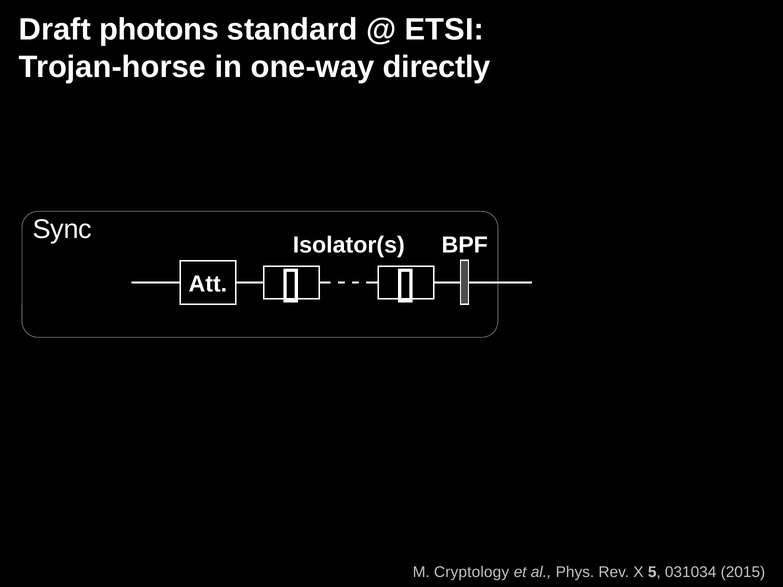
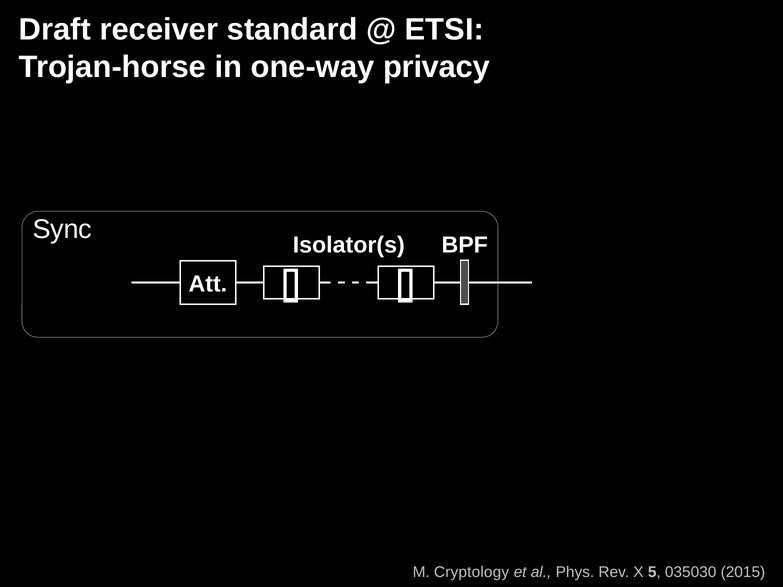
photons: photons -> receiver
directly: directly -> privacy
031034: 031034 -> 035030
